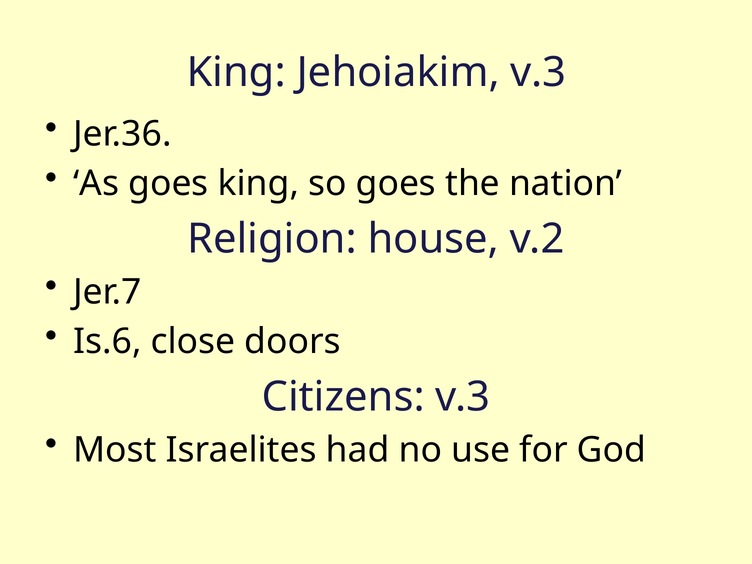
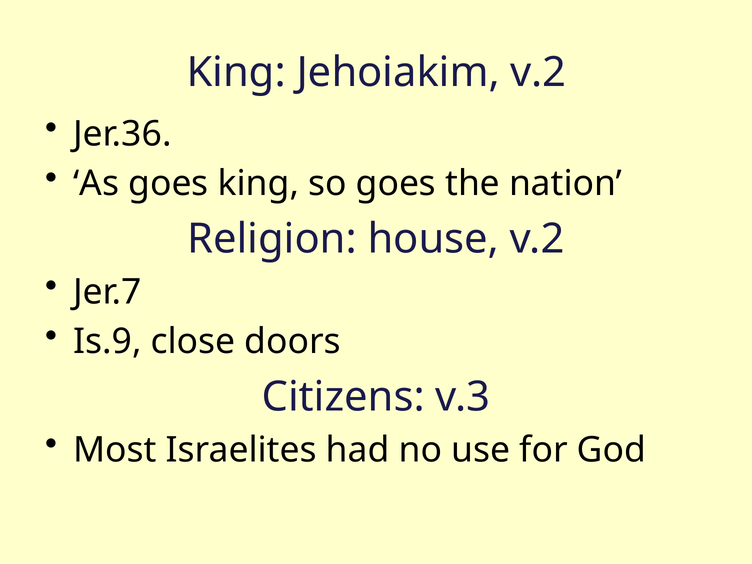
Jehoiakim v.3: v.3 -> v.2
Is.6: Is.6 -> Is.9
